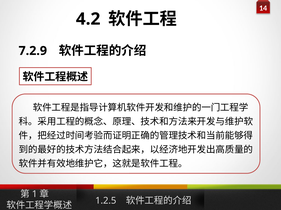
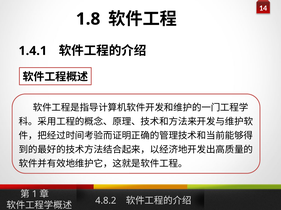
4.2: 4.2 -> 1.8
7.2.9: 7.2.9 -> 1.4.1
1.2.5: 1.2.5 -> 4.8.2
